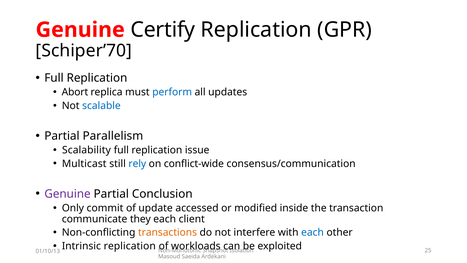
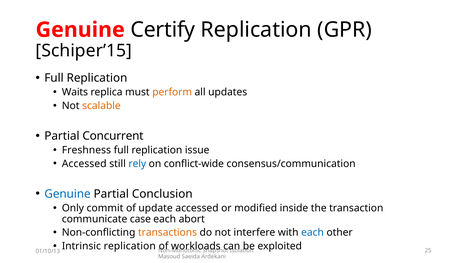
Schiper’70: Schiper’70 -> Schiper’15
Abort: Abort -> Waits
perform colour: blue -> orange
scalable colour: blue -> orange
Parallelism: Parallelism -> Concurrent
Scalability: Scalability -> Freshness
Multicast at (84, 163): Multicast -> Accessed
Genuine at (67, 194) colour: purple -> blue
they: they -> case
client: client -> abort
